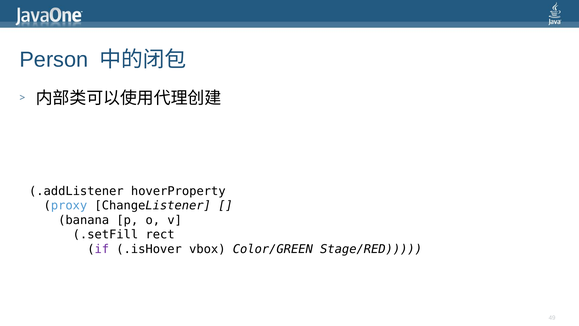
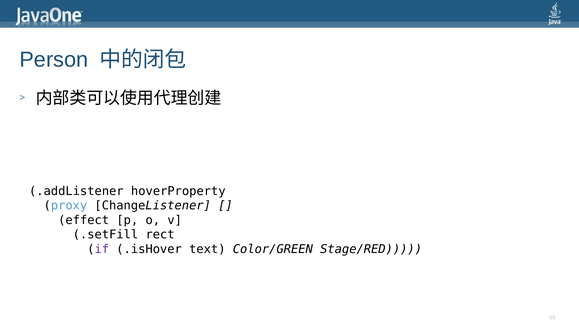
banana: banana -> effect
vbox: vbox -> text
